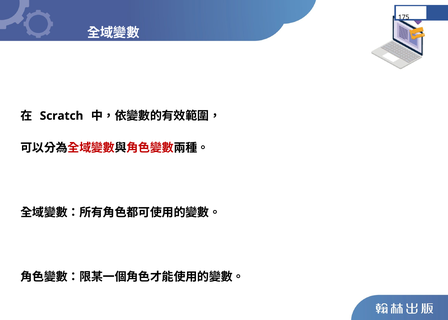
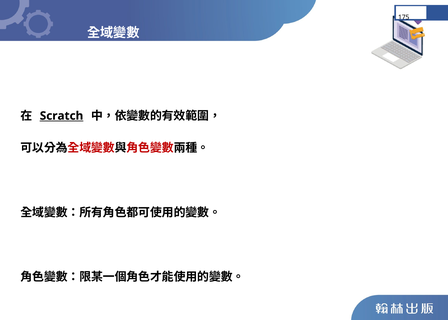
Scratch underline: none -> present
